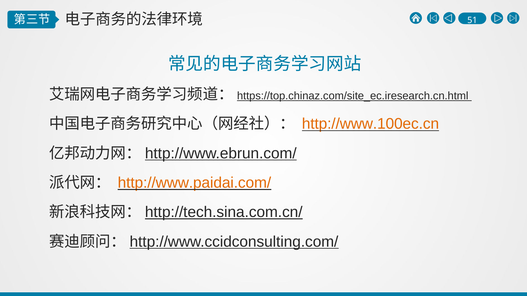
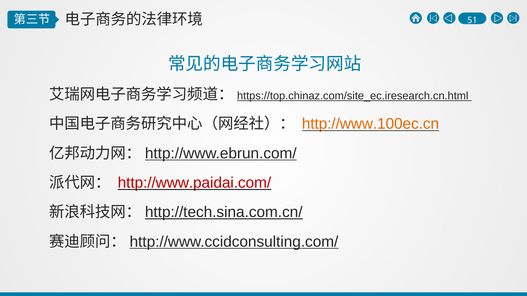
http://www.paidai.com/ colour: orange -> red
